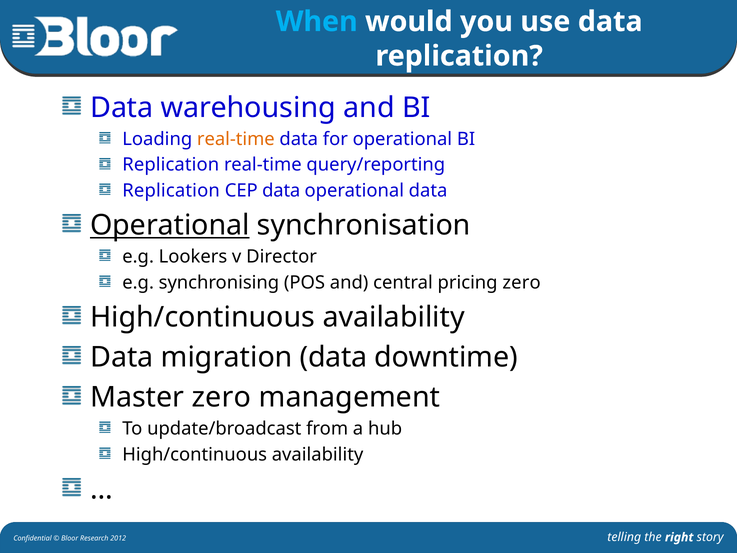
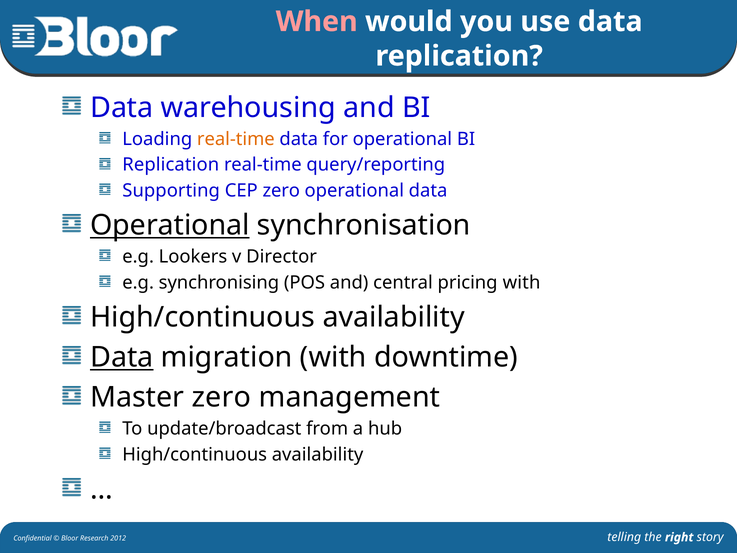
When colour: light blue -> pink
Replication at (171, 191): Replication -> Supporting
CEP data: data -> zero
pricing zero: zero -> with
Data at (122, 357) underline: none -> present
migration data: data -> with
